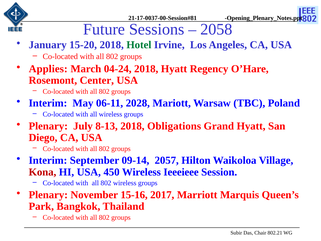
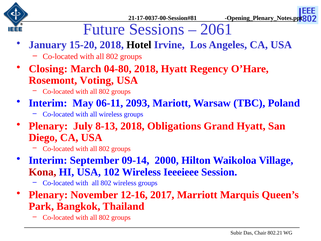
2058: 2058 -> 2061
Hotel colour: green -> black
Applies: Applies -> Closing
04-24: 04-24 -> 04-80
Center: Center -> Voting
2028: 2028 -> 2093
2057: 2057 -> 2000
450: 450 -> 102
15-16: 15-16 -> 12-16
